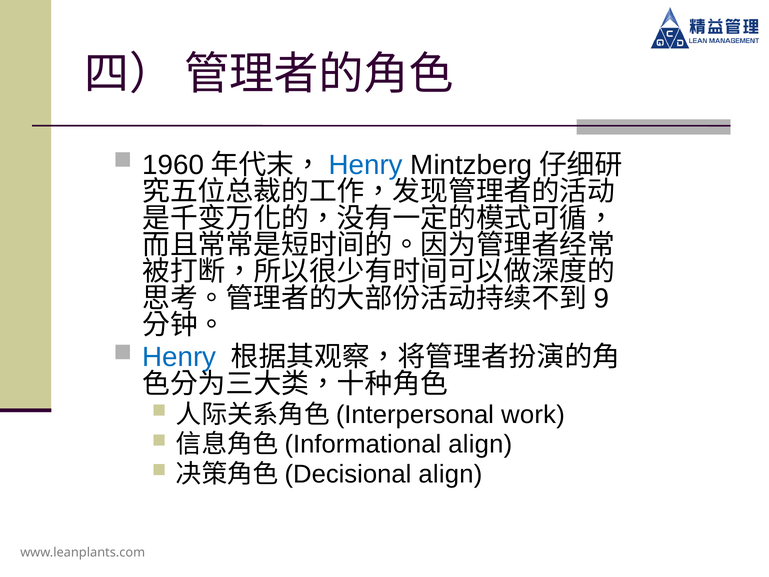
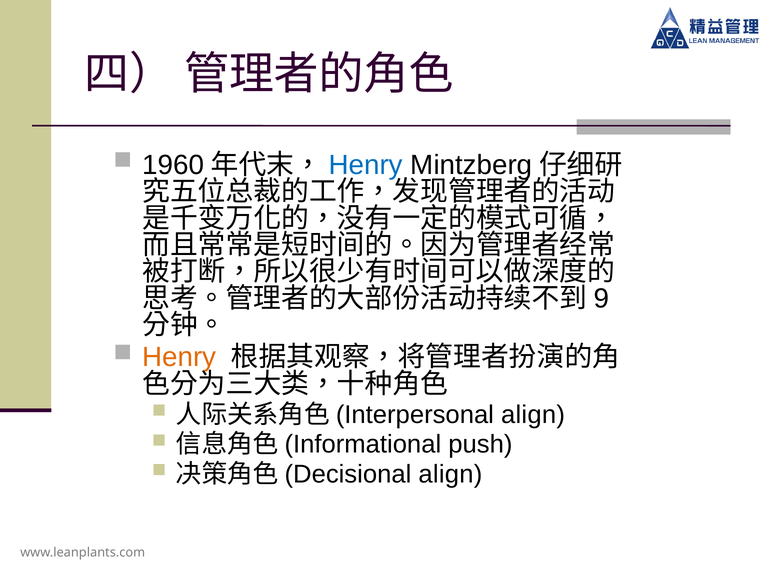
Henry at (179, 357) colour: blue -> orange
work at (533, 415): work -> align
align at (480, 444): align -> push
